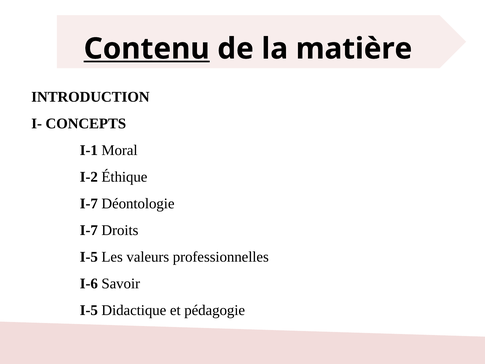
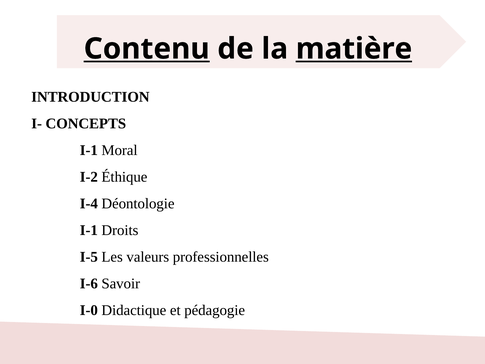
matière underline: none -> present
I-7 at (89, 203): I-7 -> I-4
I-7 at (89, 230): I-7 -> I-1
I-5 at (89, 310): I-5 -> I-0
